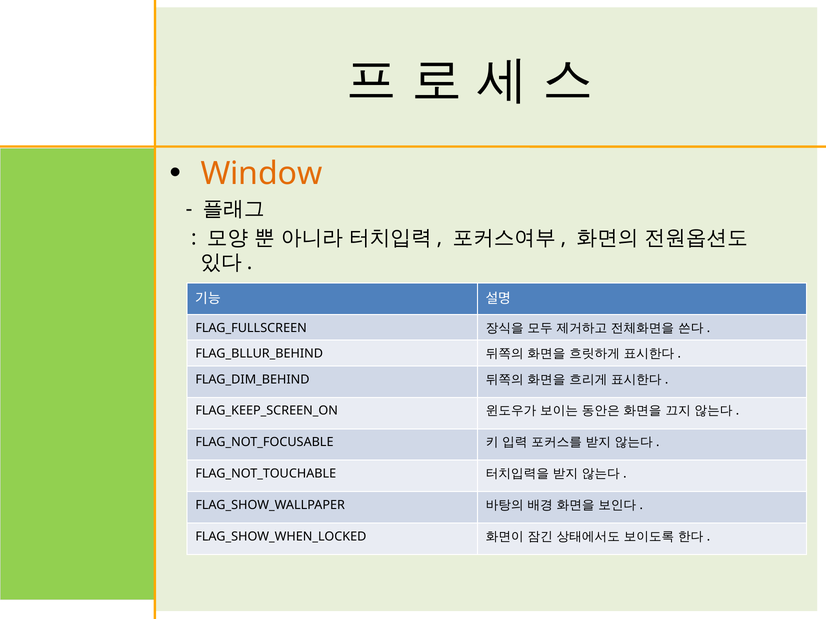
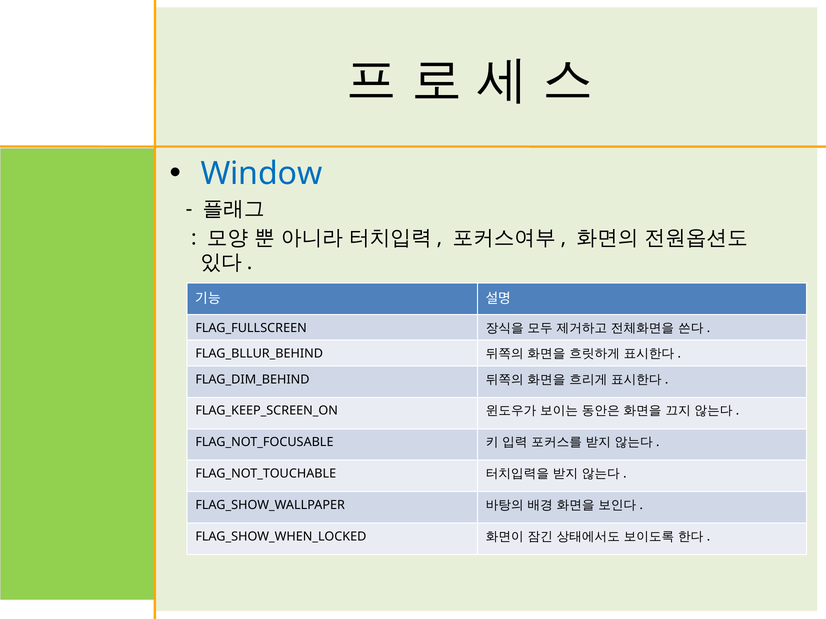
Window colour: orange -> blue
